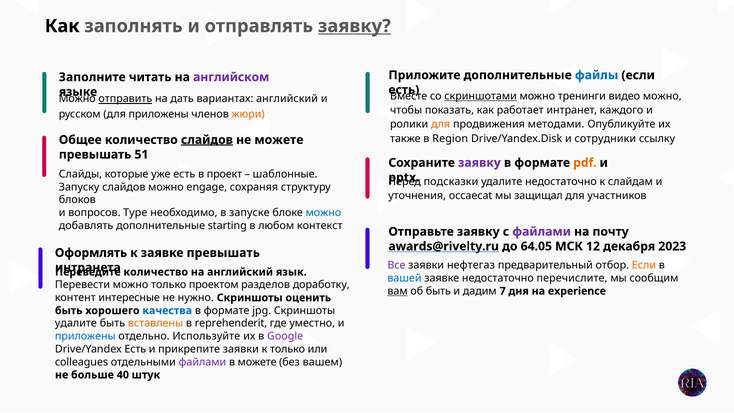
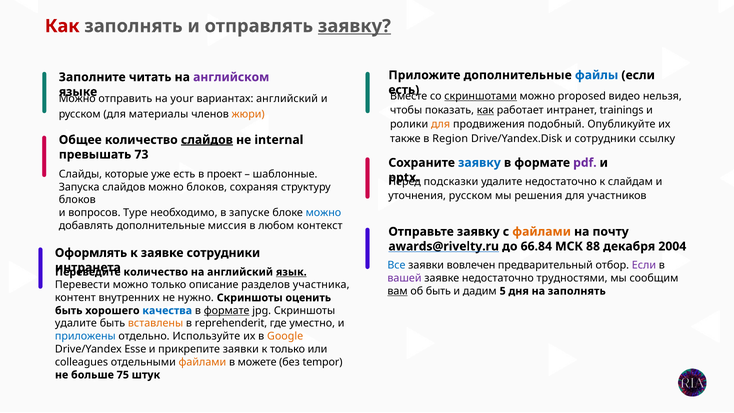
Как at (62, 26) colour: black -> red
тренинги: тренинги -> proposed
видео можно: можно -> нельзя
отправить underline: present -> none
дать: дать -> your
как at (485, 110) underline: none -> present
каждого: каждого -> trainings
для приложены: приложены -> материалы
методами: методами -> подобный
не можете: можете -> internal
51: 51 -> 73
заявку at (479, 163) colour: purple -> blue
pdf colour: orange -> purple
Запуску: Запуску -> Запуска
можно engage: engage -> блоков
уточнения occaecat: occaecat -> русском
защищал: защищал -> решения
starting: starting -> миссия
файлами at (542, 232) colour: purple -> orange
64.05: 64.05 -> 66.84
12: 12 -> 88
2023: 2023 -> 2004
заявке превышать: превышать -> сотрудники
Все colour: purple -> blue
нефтегаз: нефтегаз -> вовлечен
Если at (644, 265) colour: orange -> purple
язык underline: none -> present
вашей colour: blue -> purple
перечислите: перечислите -> трудностями
проектом: проектом -> описание
доработку: доработку -> участника
7: 7 -> 5
на experience: experience -> заполнять
интересные: интересные -> внутренних
формате at (227, 311) underline: none -> present
Google colour: purple -> orange
Drive/Yandex Есть: Есть -> Esse
файлами at (202, 362) colour: purple -> orange
вашем: вашем -> tempor
40: 40 -> 75
